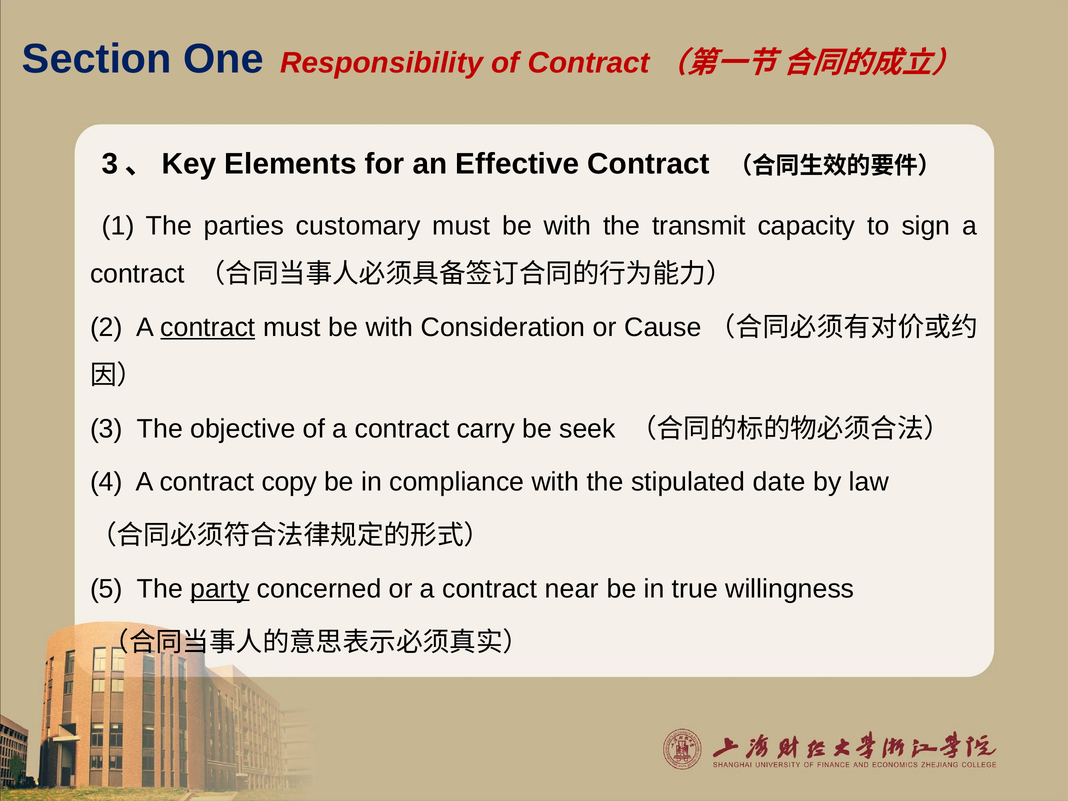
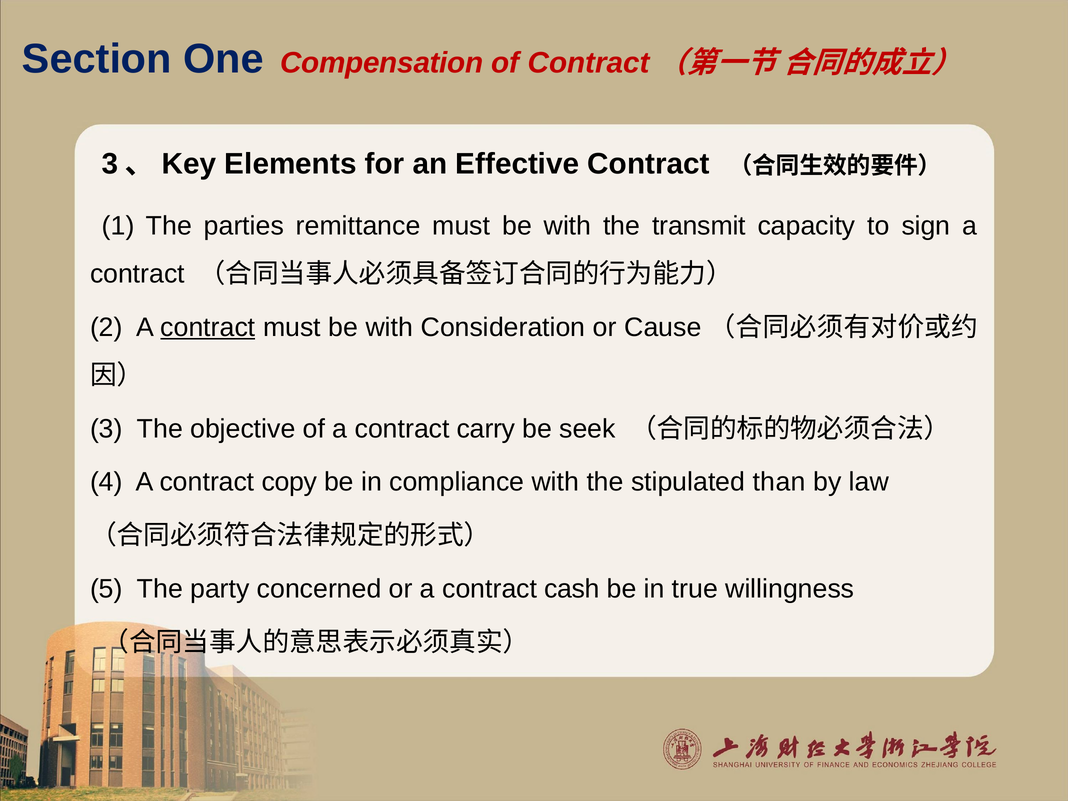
Responsibility: Responsibility -> Compensation
customary: customary -> remittance
date: date -> than
party underline: present -> none
near: near -> cash
